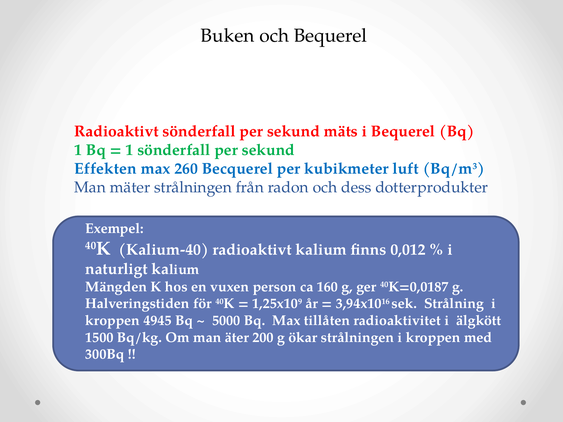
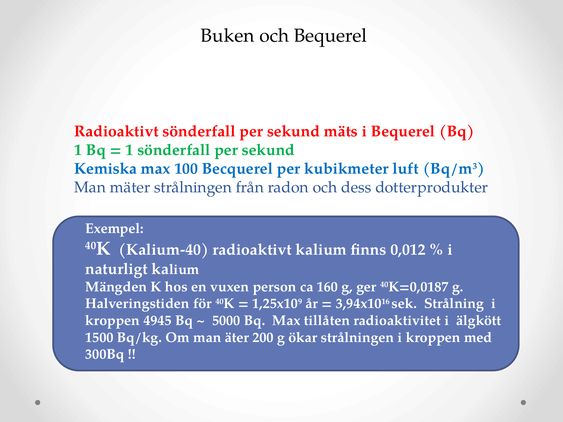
Effekten: Effekten -> Kemiska
260: 260 -> 100
